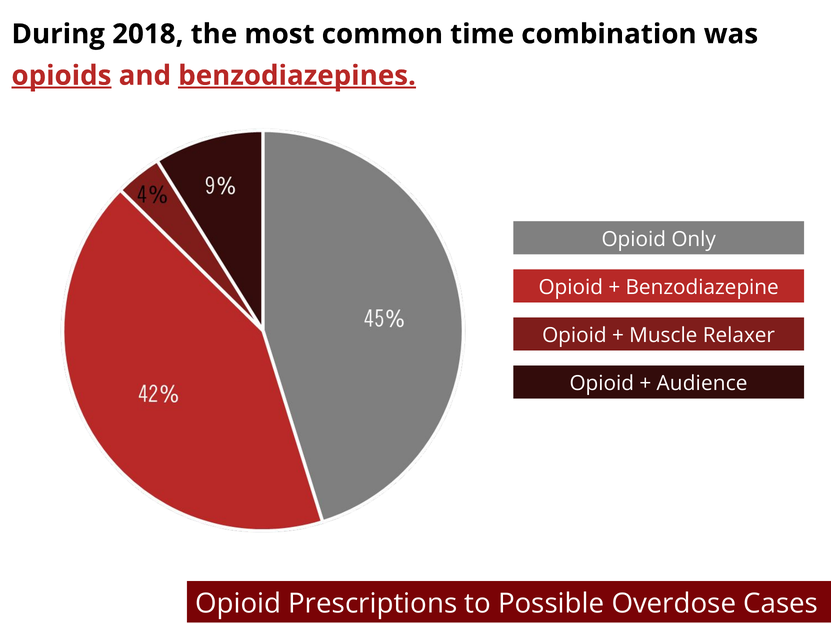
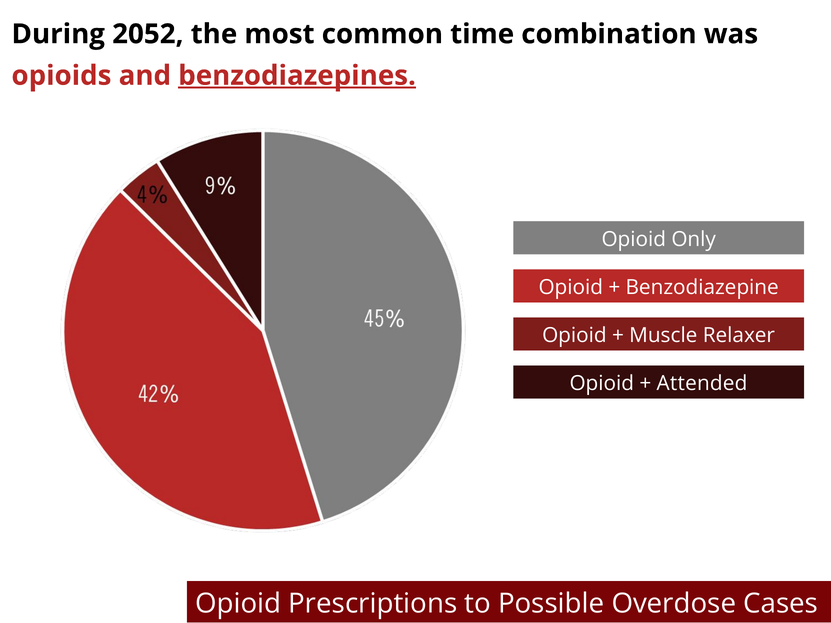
2018: 2018 -> 2052
opioids underline: present -> none
Audience: Audience -> Attended
